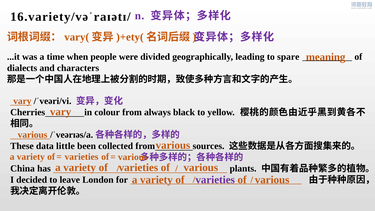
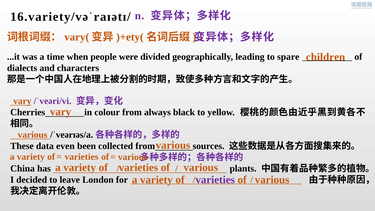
meaning: meaning -> children
/ˈveəri/vi colour: black -> purple
little: little -> even
